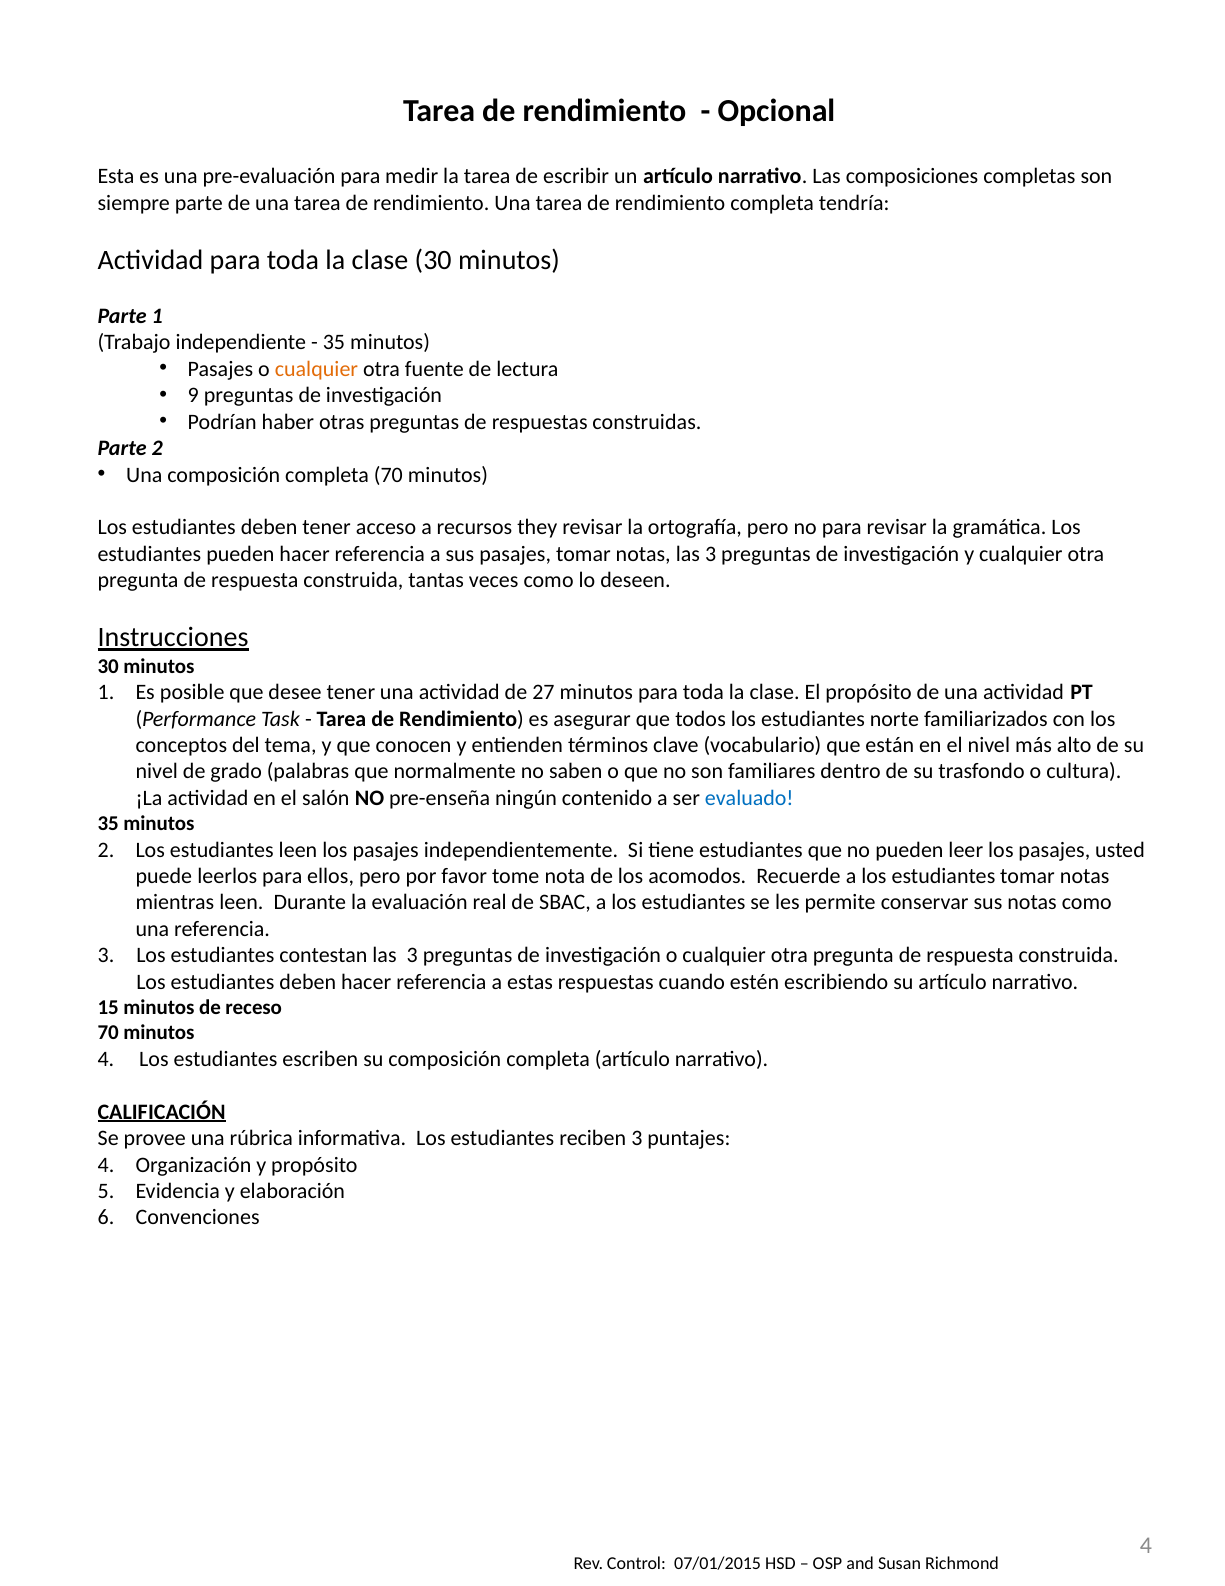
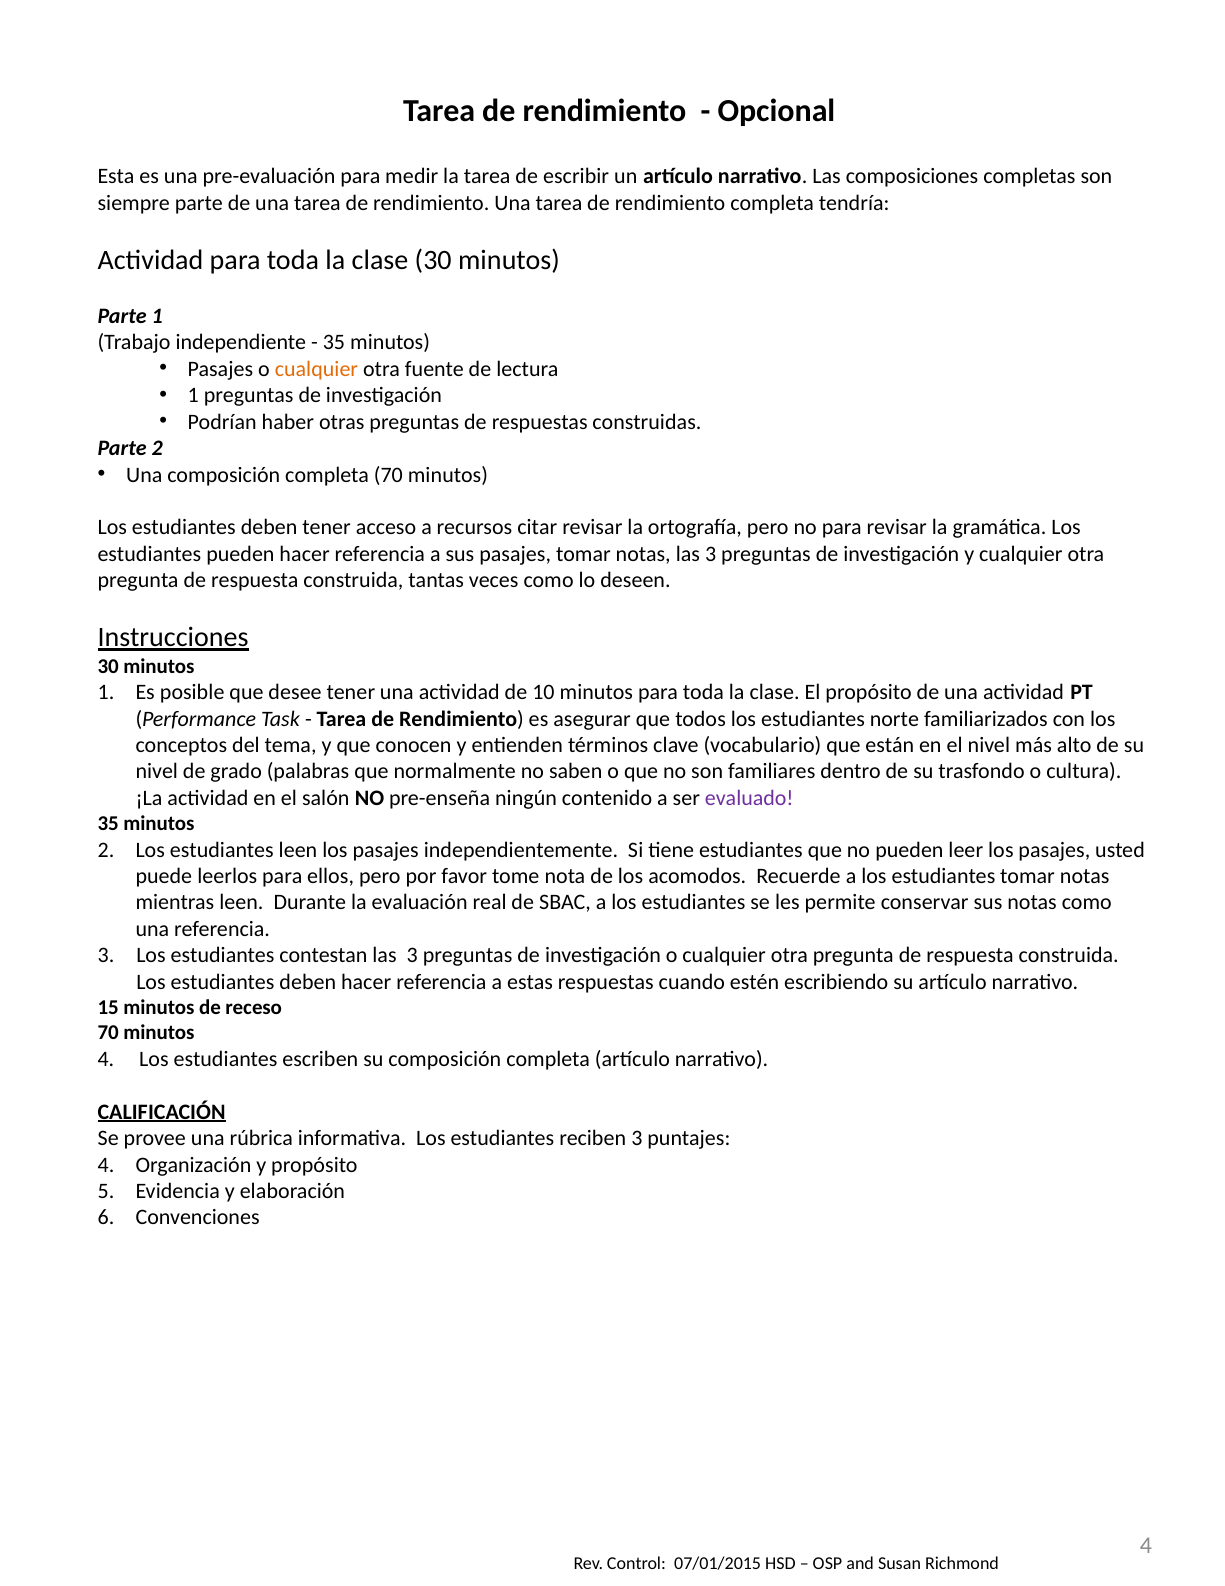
9 at (193, 395): 9 -> 1
they: they -> citar
27: 27 -> 10
evaluado colour: blue -> purple
